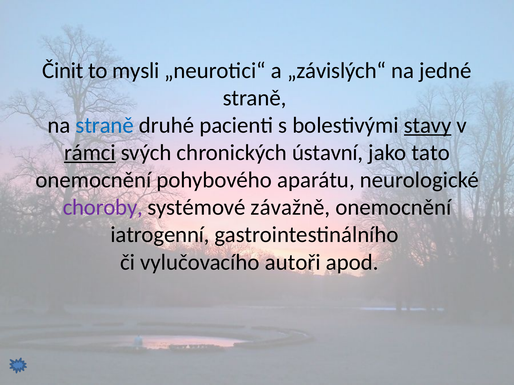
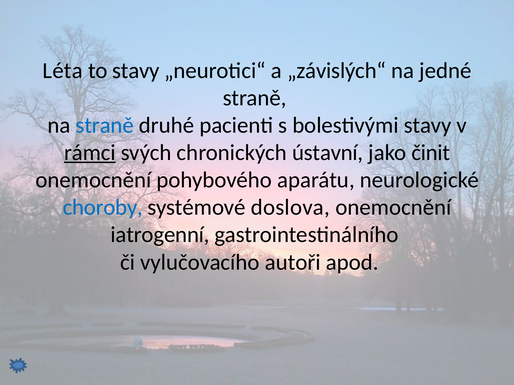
Činit: Činit -> Léta
to mysli: mysli -> stavy
stavy at (428, 125) underline: present -> none
tato: tato -> činit
choroby colour: purple -> blue
závažně: závažně -> doslova
